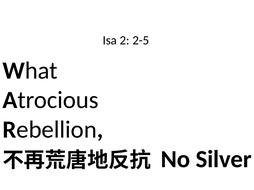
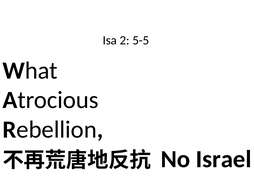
2-5: 2-5 -> 5-5
Silver: Silver -> Israel
